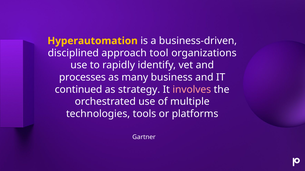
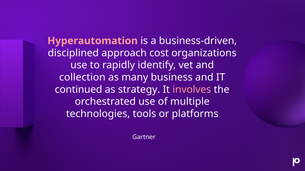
Hyperautomation colour: yellow -> pink
tool: tool -> cost
processes: processes -> collection
